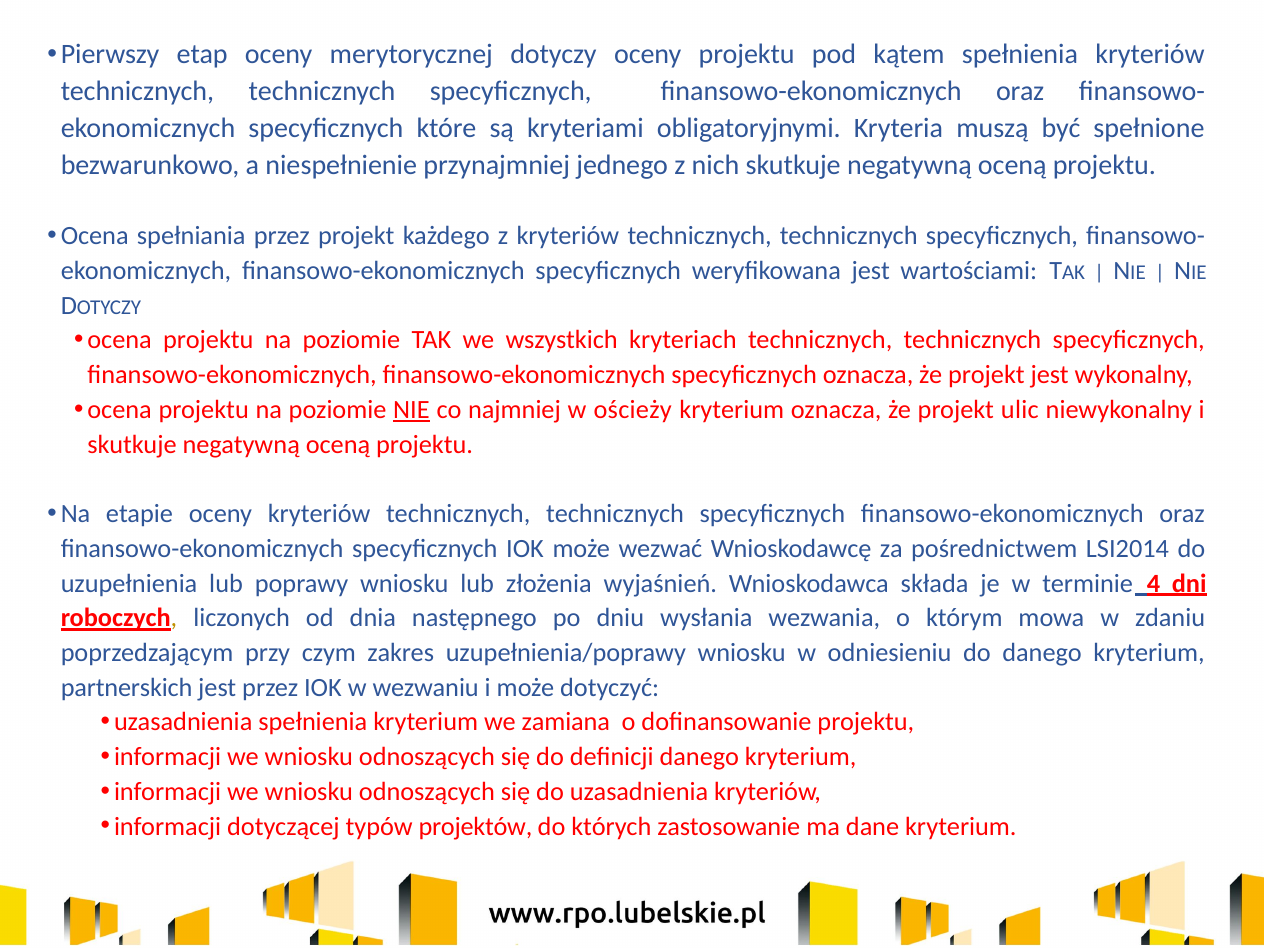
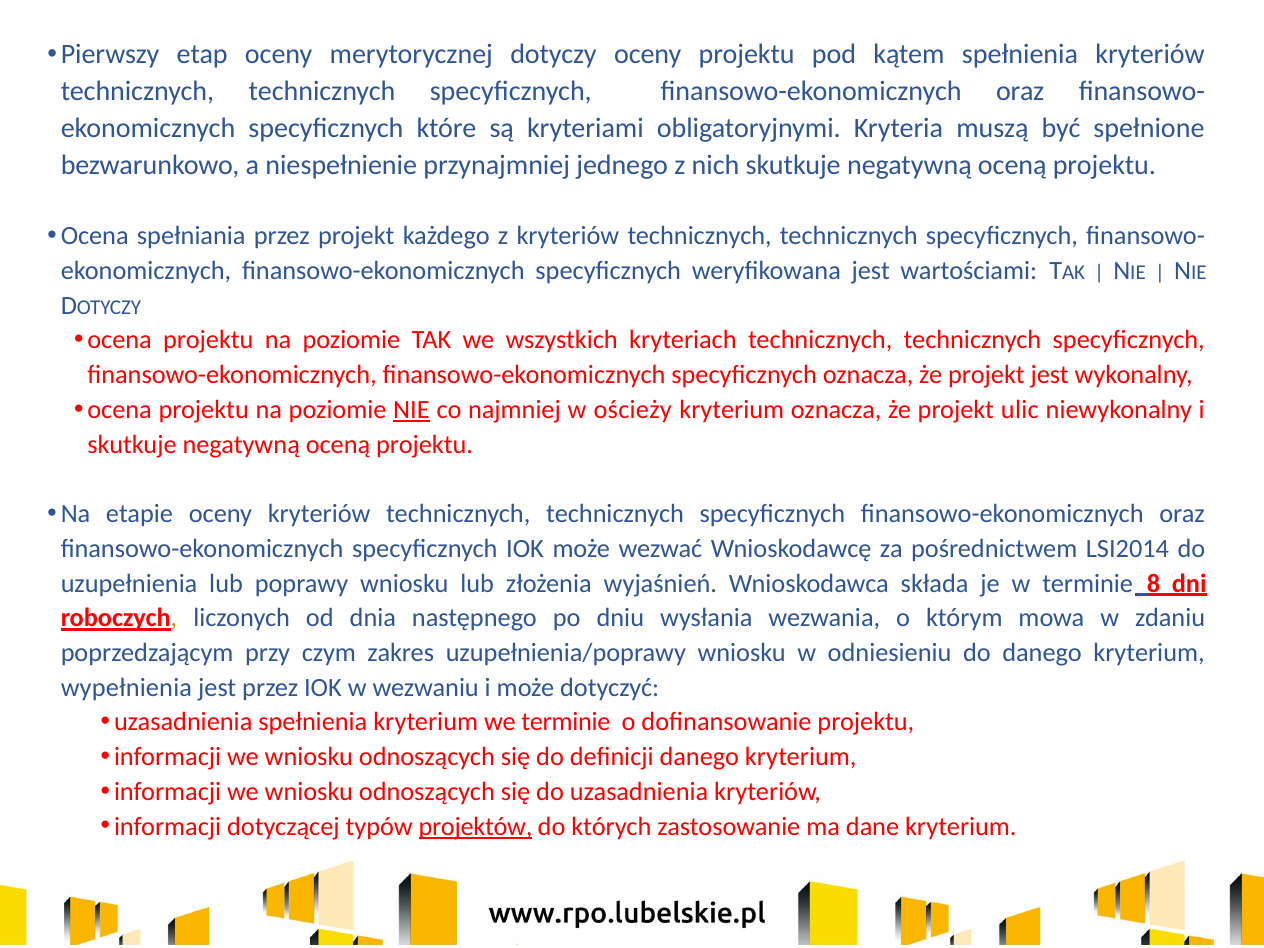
4: 4 -> 8
partnerskich: partnerskich -> wypełnienia
we zamiana: zamiana -> terminie
projektów underline: none -> present
